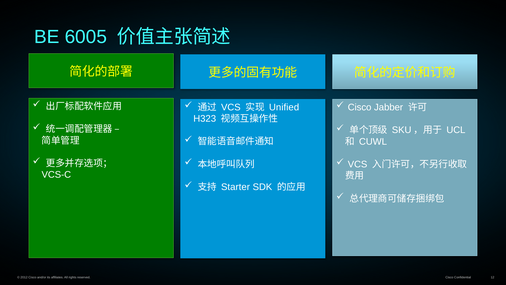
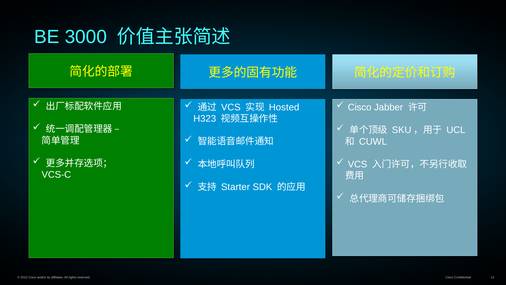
6005: 6005 -> 3000
Unified: Unified -> Hosted
